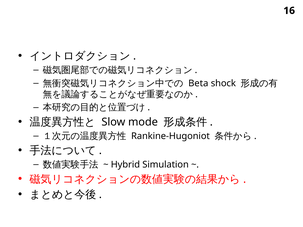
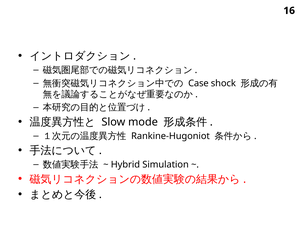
Beta: Beta -> Case
